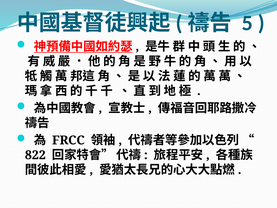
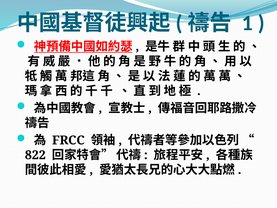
5: 5 -> 1
